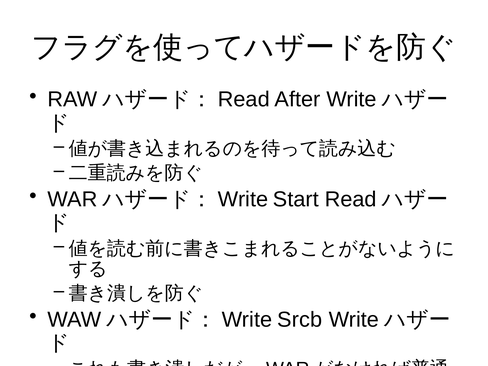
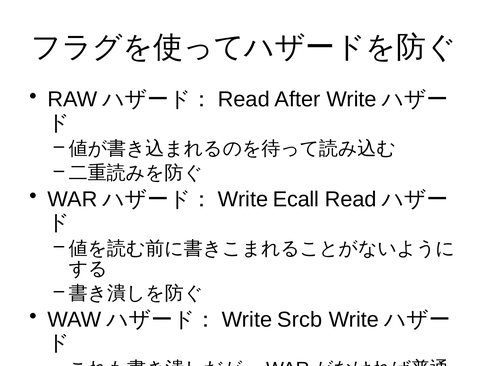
Start: Start -> Ecall
